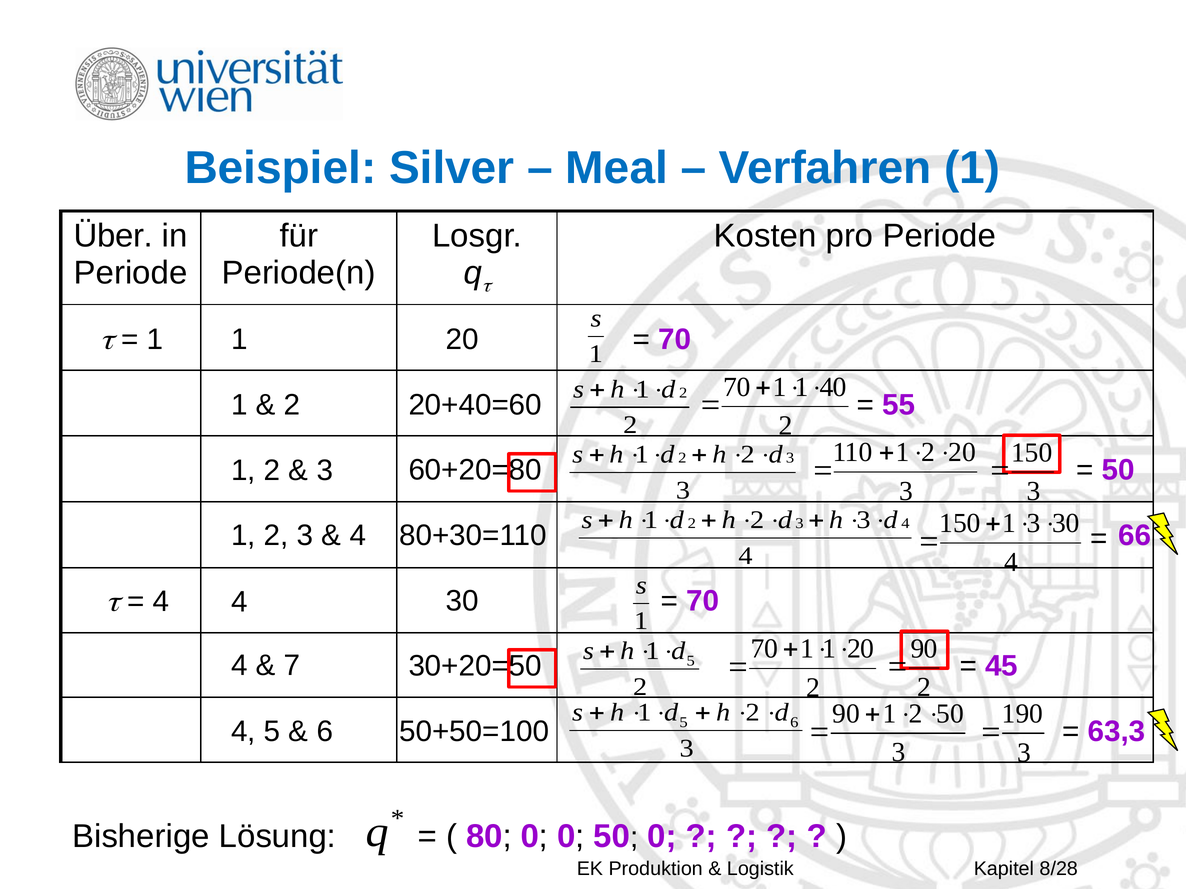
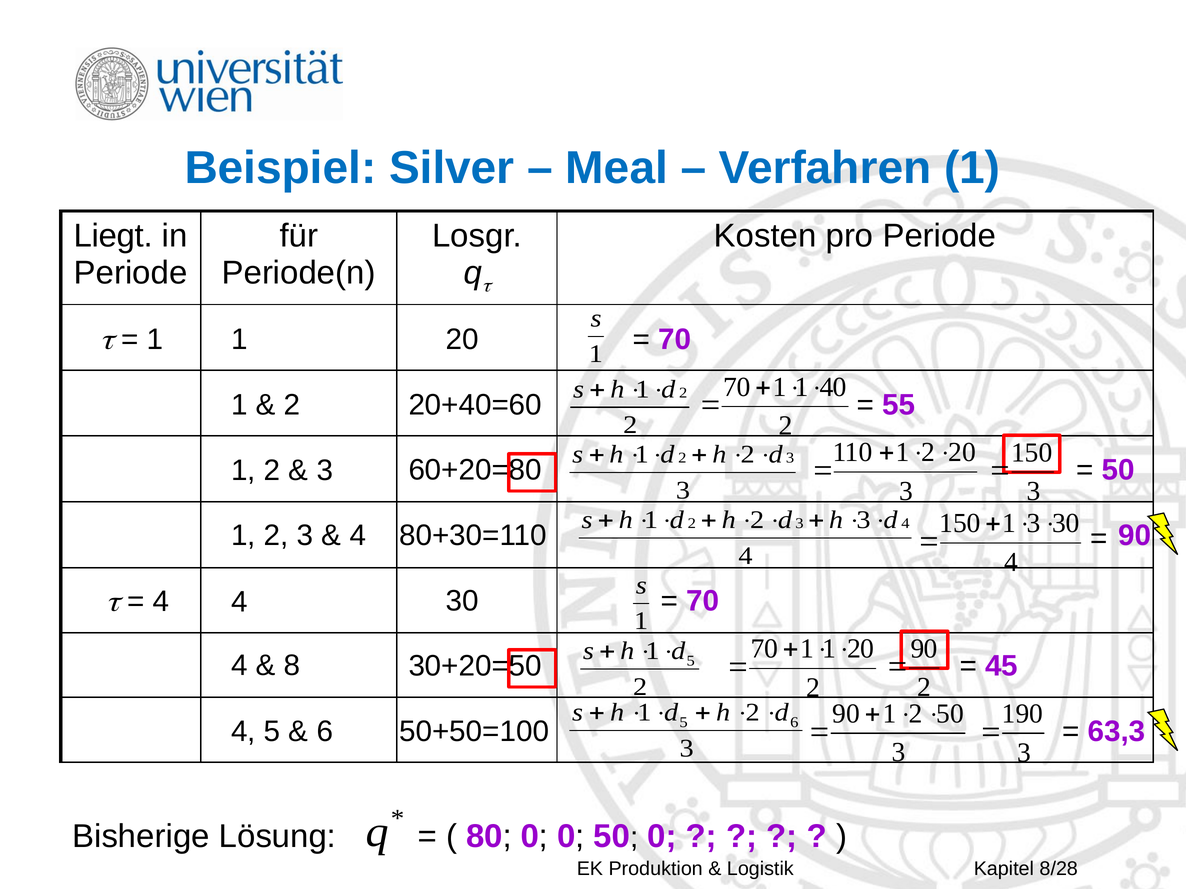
Über: Über -> Liegt
66 at (1135, 536): 66 -> 90
7: 7 -> 8
